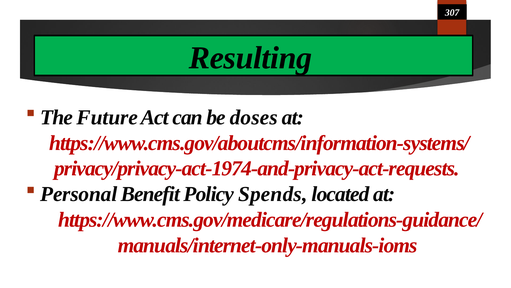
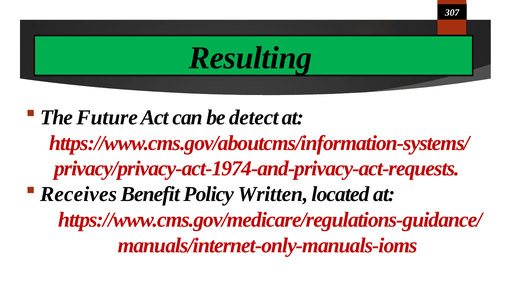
doses: doses -> detect
Personal: Personal -> Receives
Spends: Spends -> Written
